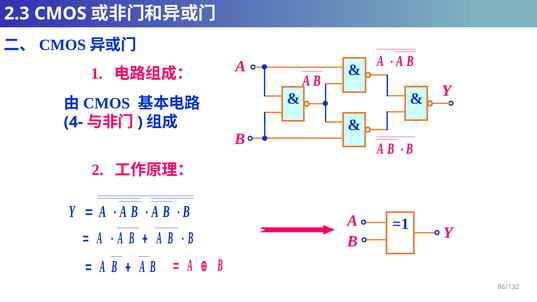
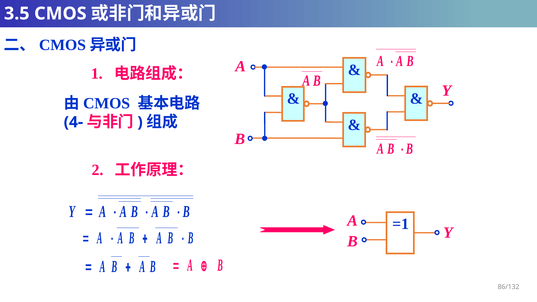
2.3: 2.3 -> 3.5
